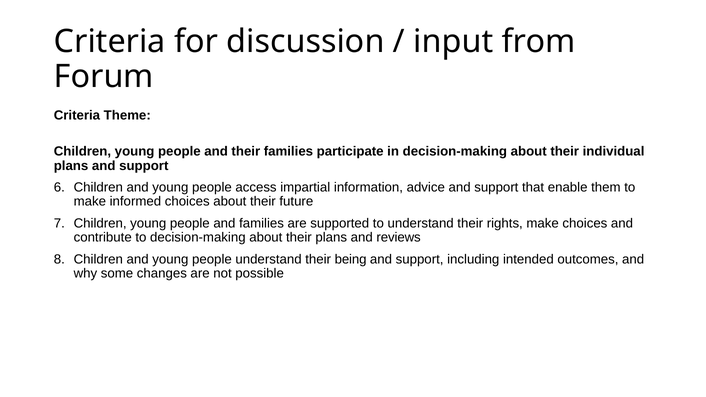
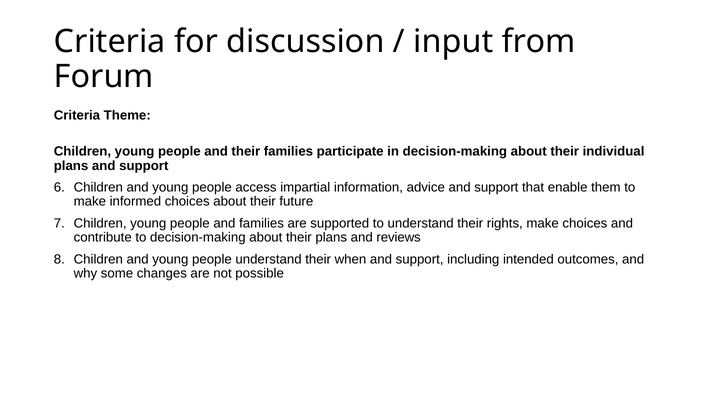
being: being -> when
